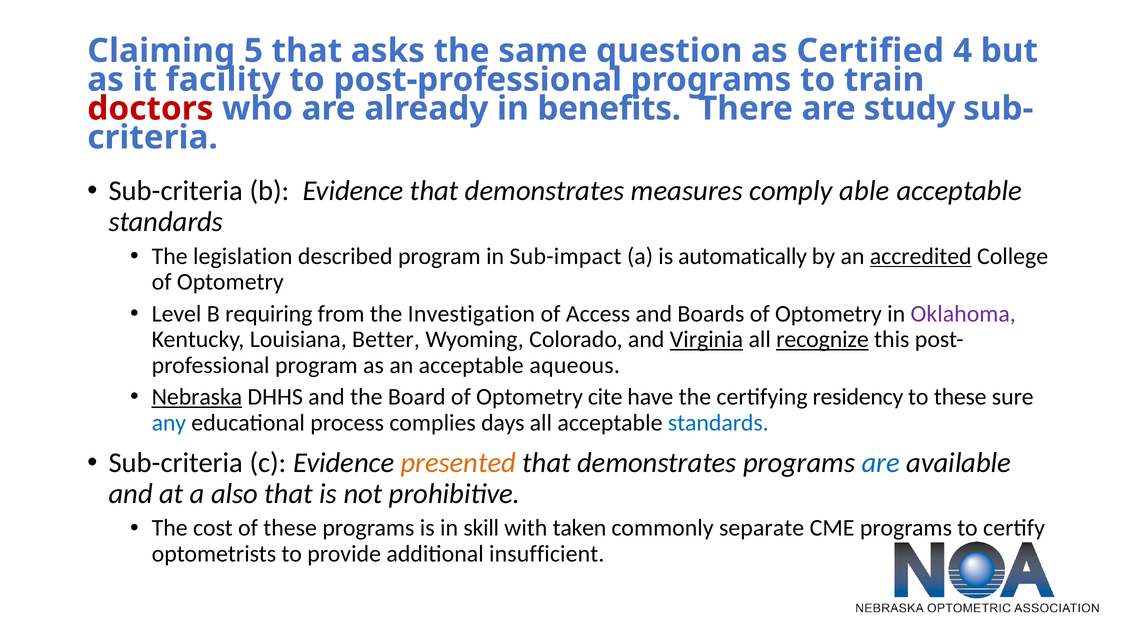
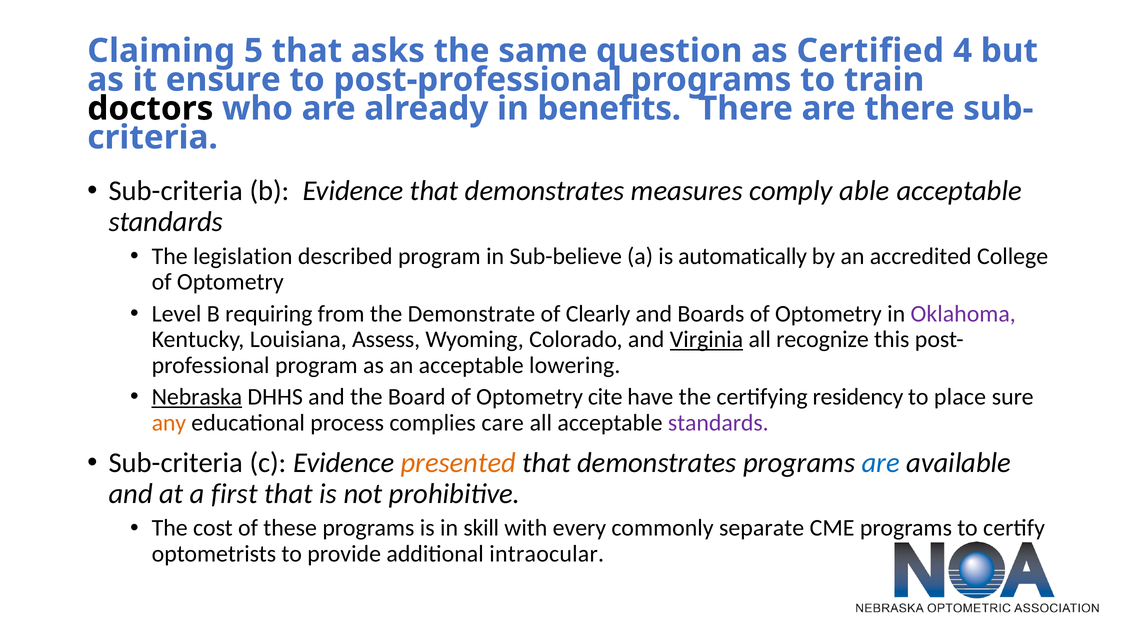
facility: facility -> ensure
doctors colour: red -> black
are study: study -> there
Sub-impact: Sub-impact -> Sub-believe
accredited underline: present -> none
Investigation: Investigation -> Demonstrate
Access: Access -> Clearly
Better: Better -> Assess
recognize underline: present -> none
aqueous: aqueous -> lowering
to these: these -> place
any colour: blue -> orange
days: days -> care
standards at (718, 423) colour: blue -> purple
also: also -> first
taken: taken -> every
insufficient: insufficient -> intraocular
